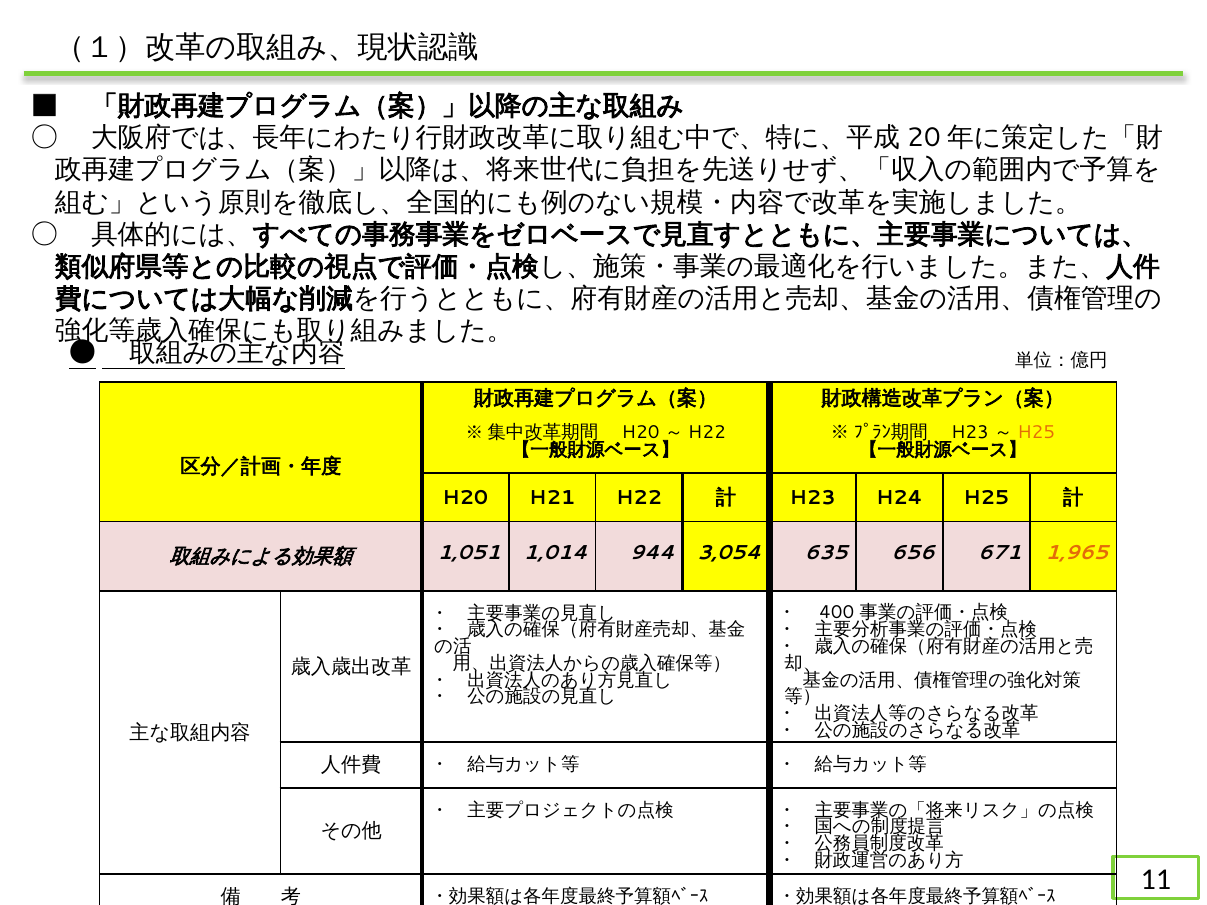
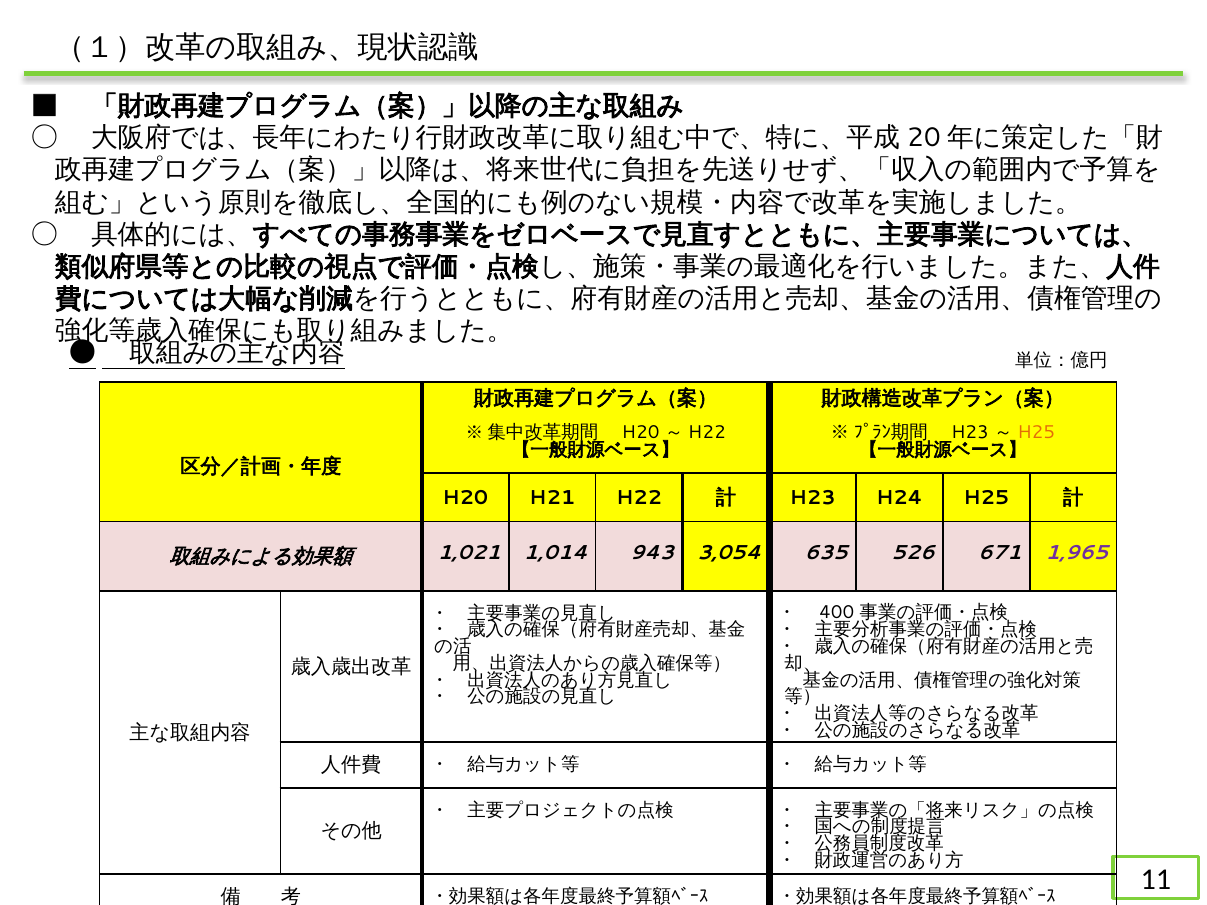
1,051: 1,051 -> 1,021
944: 944 -> 943
656: 656 -> 526
1,965 colour: orange -> purple
